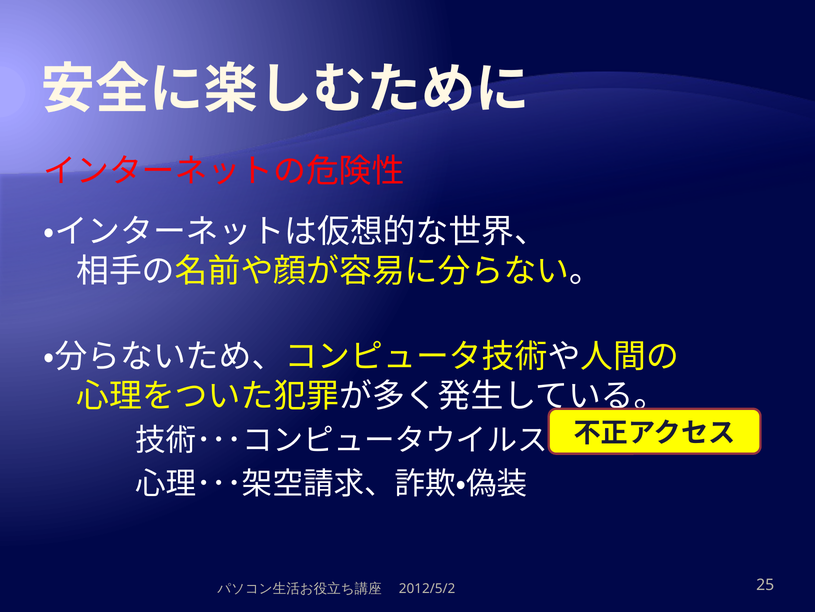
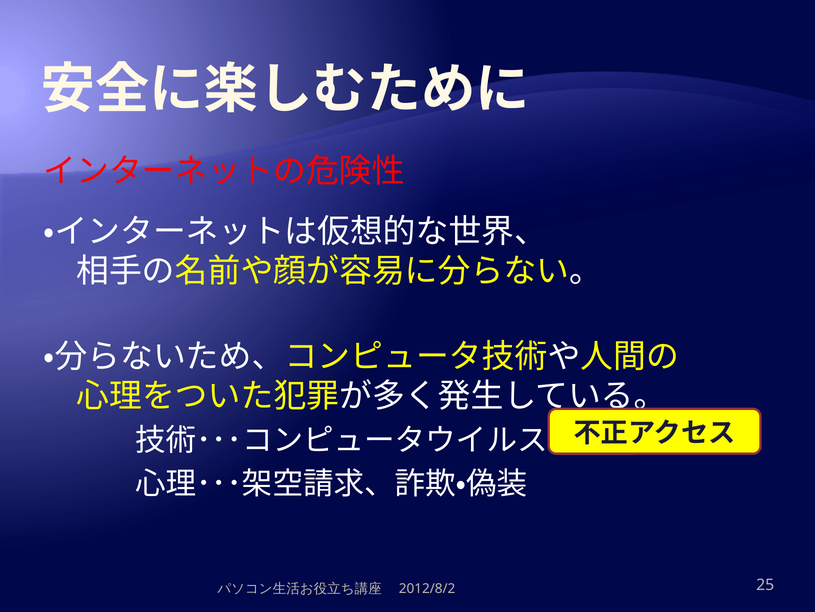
2012/5/2: 2012/5/2 -> 2012/8/2
